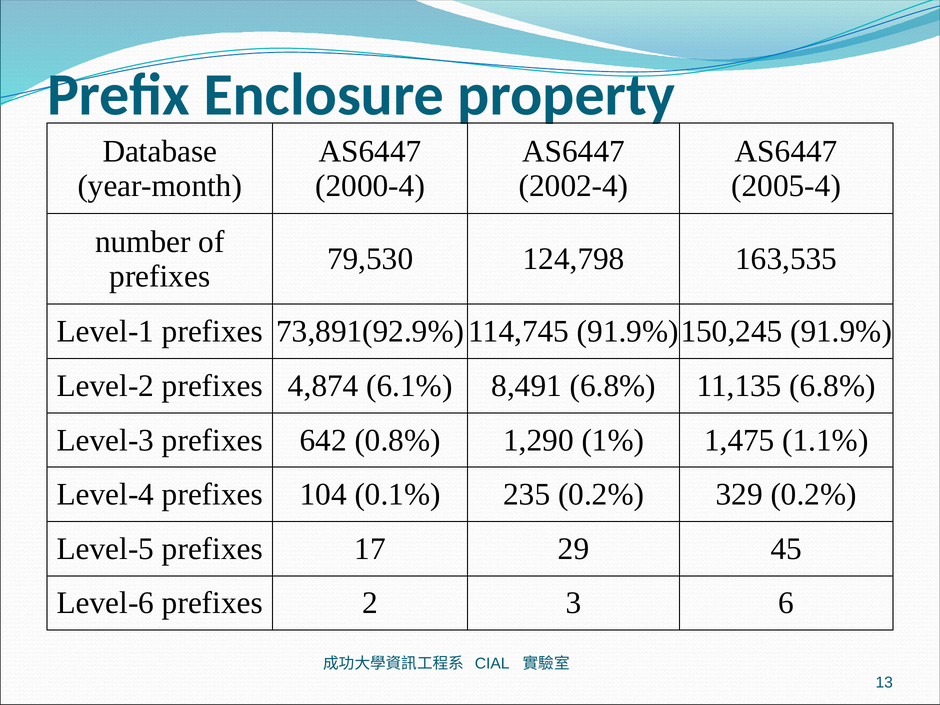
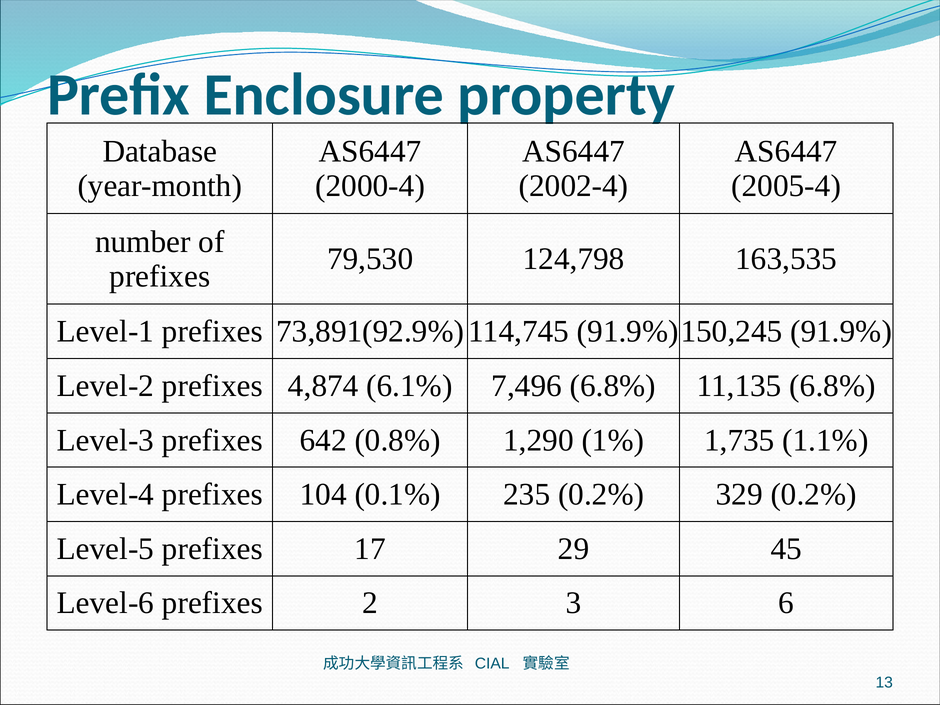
8,491: 8,491 -> 7,496
1,475: 1,475 -> 1,735
